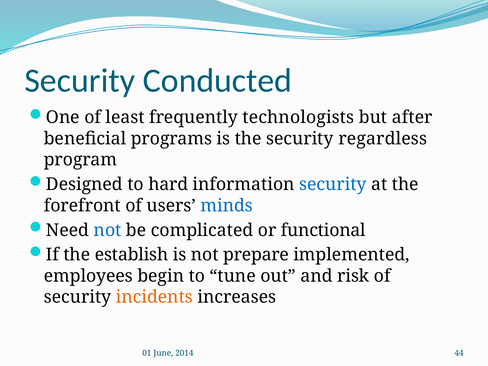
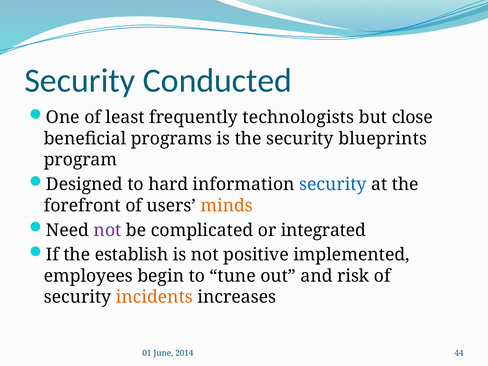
after: after -> close
regardless: regardless -> blueprints
minds colour: blue -> orange
not at (108, 230) colour: blue -> purple
functional: functional -> integrated
prepare: prepare -> positive
